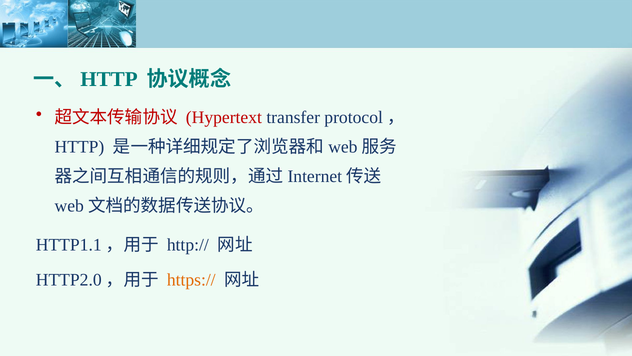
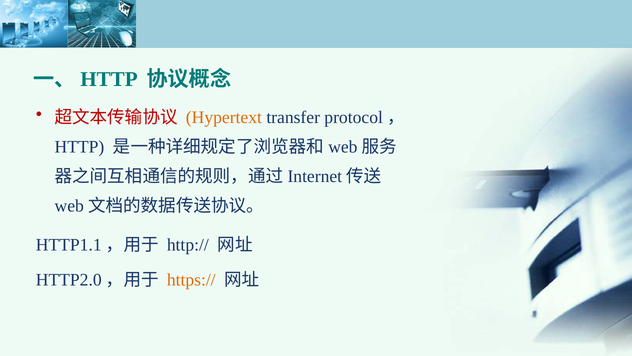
Hypertext colour: red -> orange
